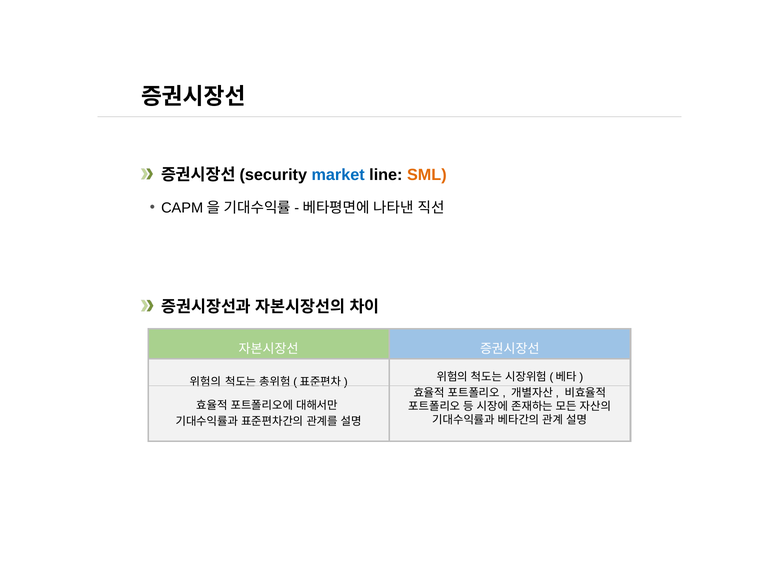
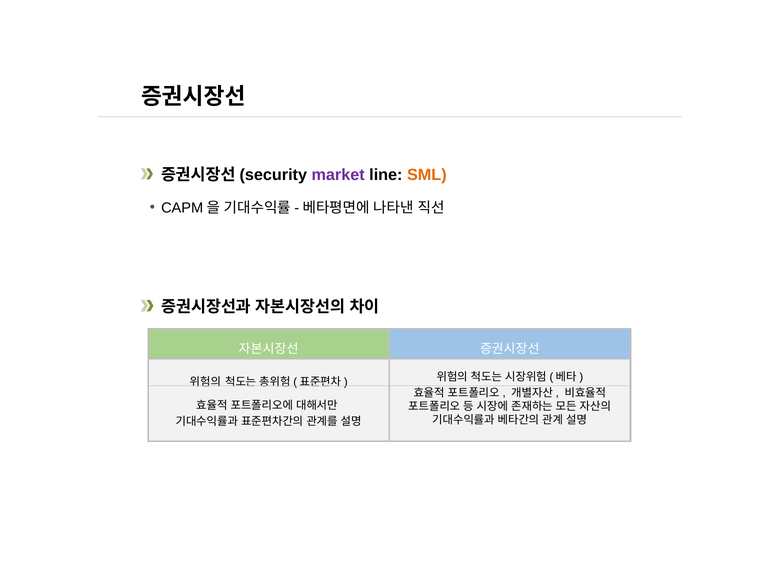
market colour: blue -> purple
